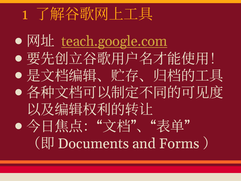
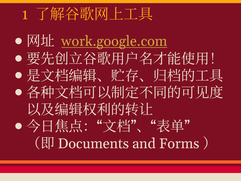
teach.google.com: teach.google.com -> work.google.com
